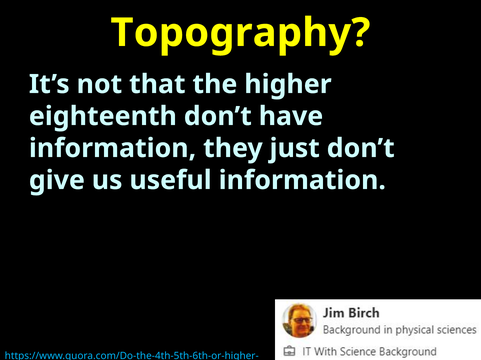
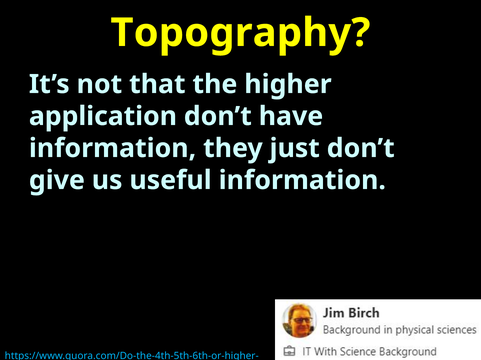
eighteenth: eighteenth -> application
